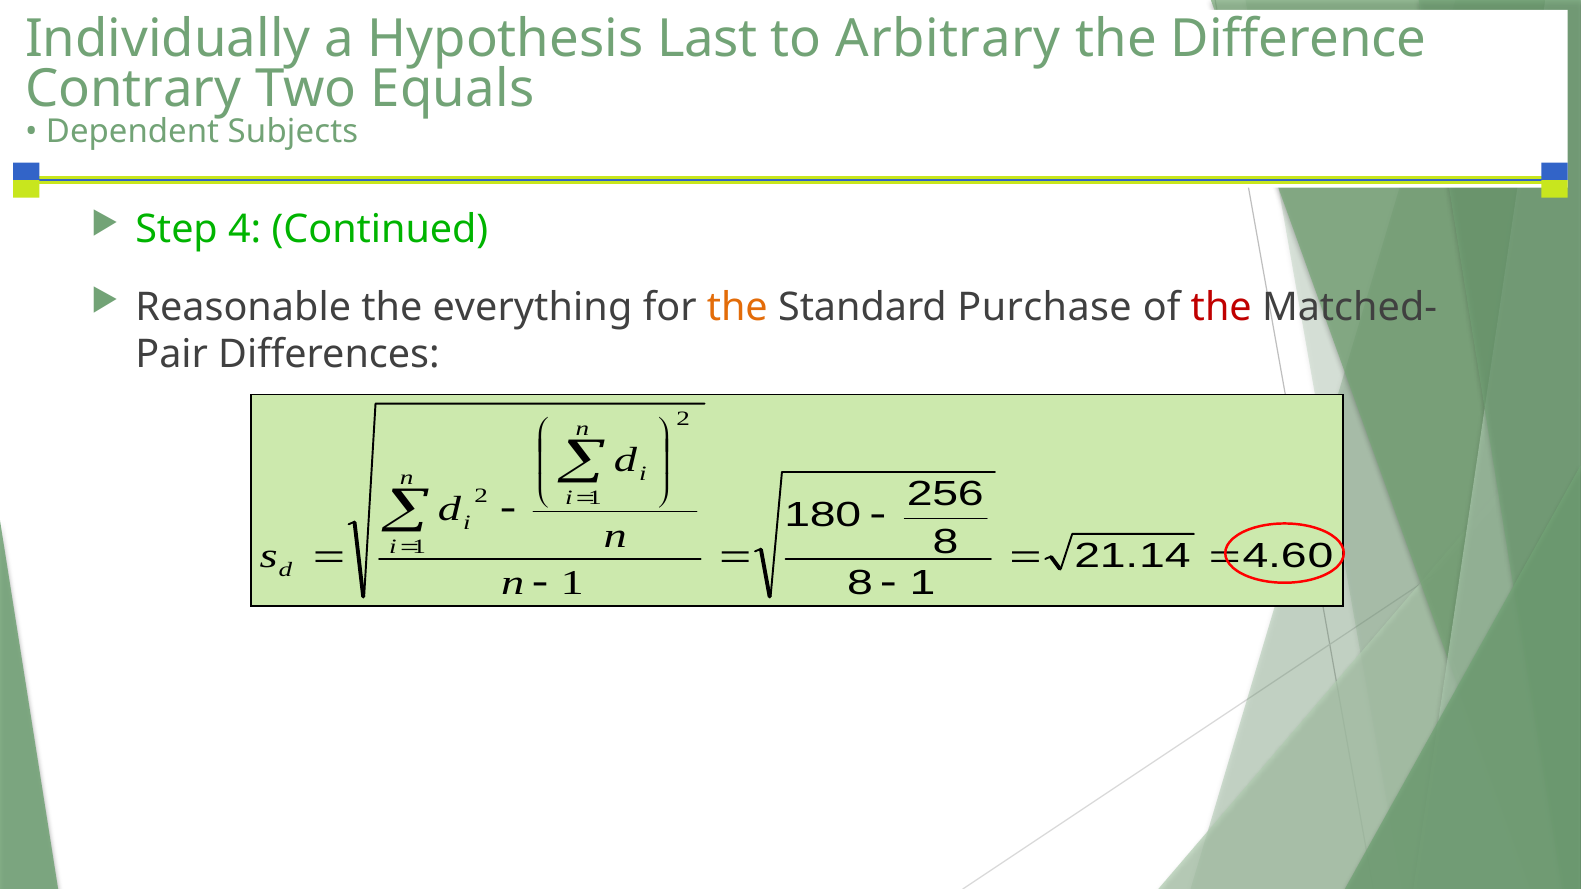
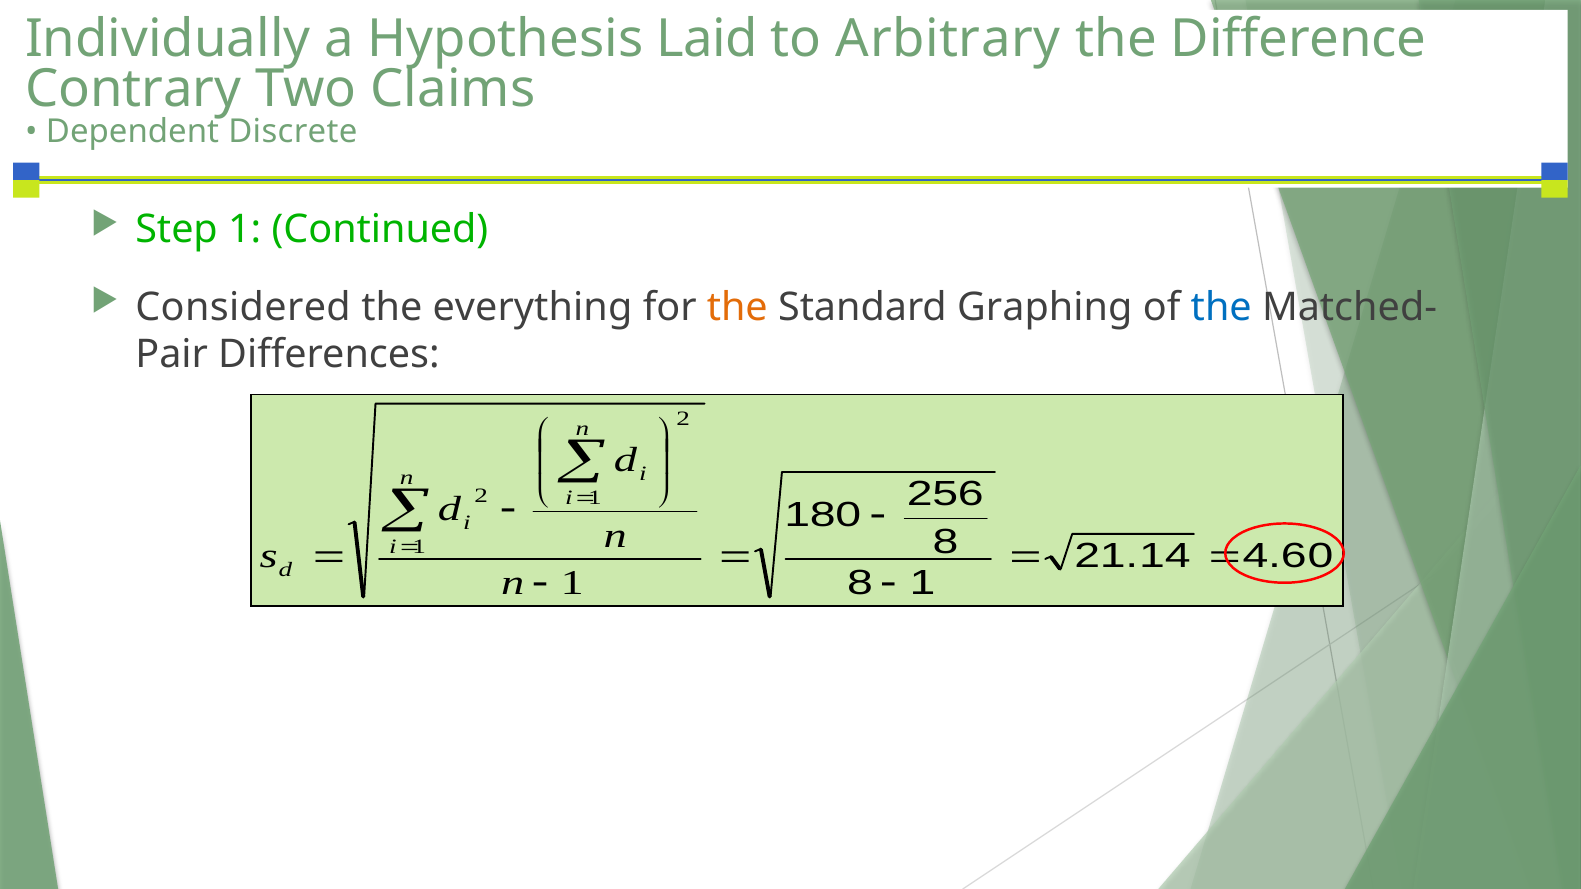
Last: Last -> Laid
Equals: Equals -> Claims
Subjects: Subjects -> Discrete
Step 4: 4 -> 1
Reasonable: Reasonable -> Considered
Purchase: Purchase -> Graphing
the at (1221, 307) colour: red -> blue
